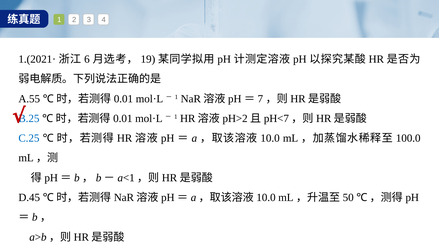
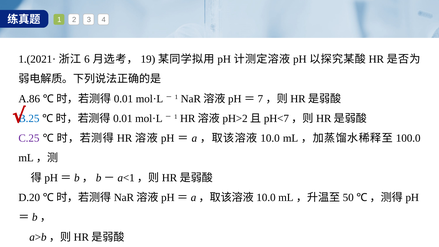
A.55: A.55 -> A.86
C.25 colour: blue -> purple
D.45: D.45 -> D.20
